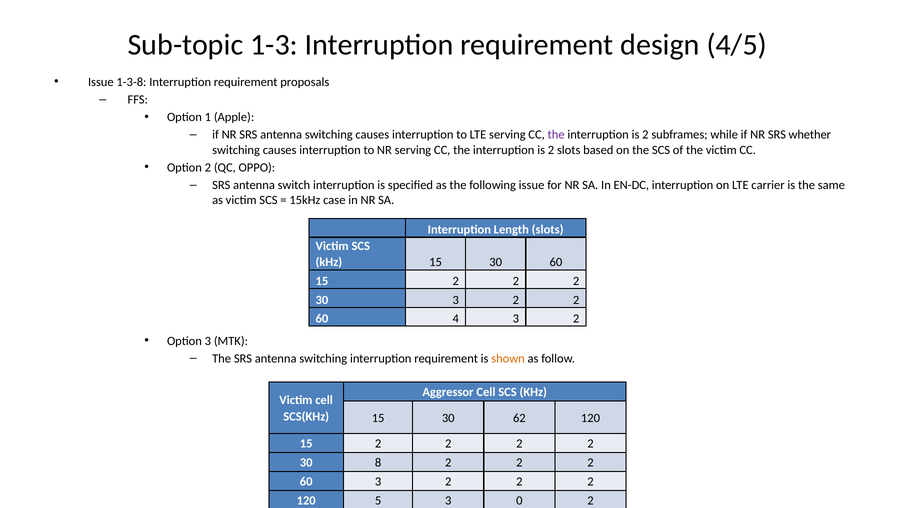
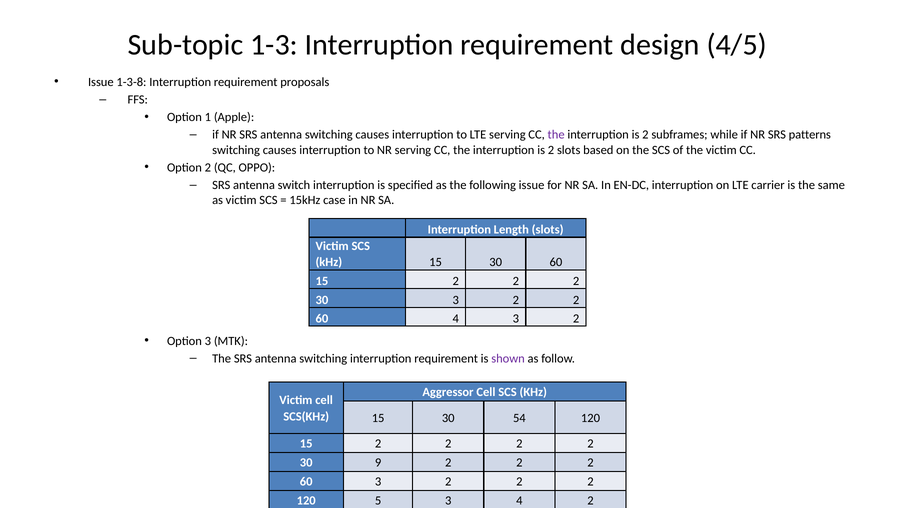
whether: whether -> patterns
shown colour: orange -> purple
62: 62 -> 54
8: 8 -> 9
3 0: 0 -> 4
